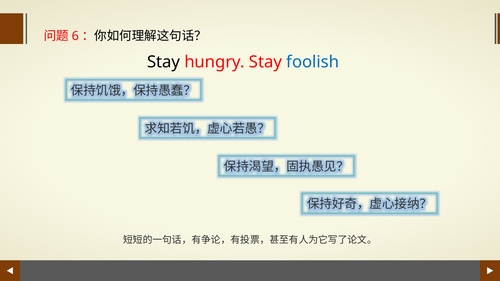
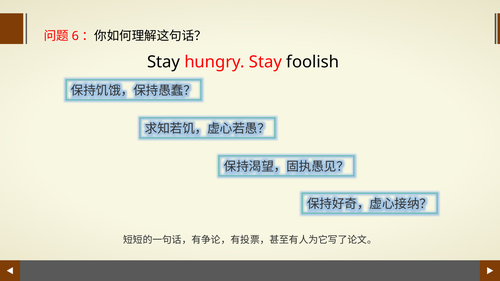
foolish colour: blue -> black
